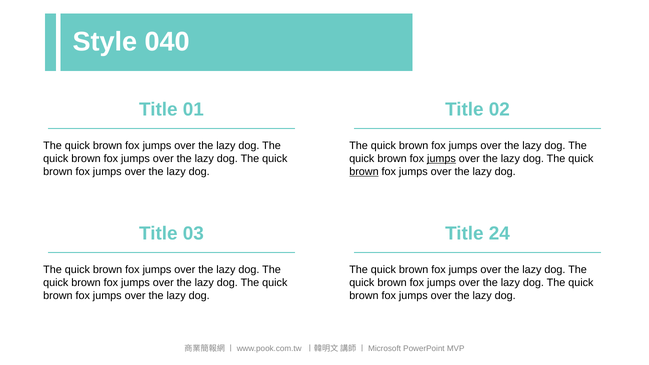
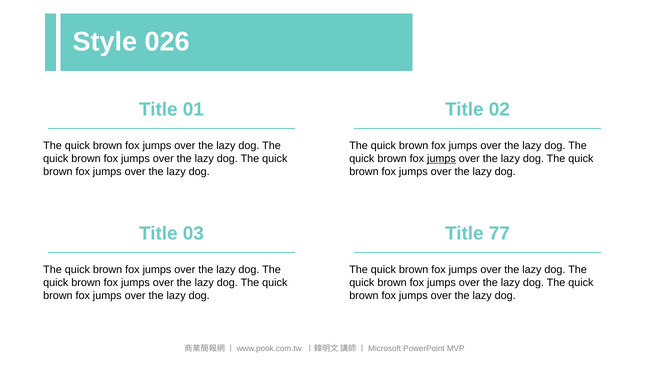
040: 040 -> 026
brown at (364, 172) underline: present -> none
24: 24 -> 77
